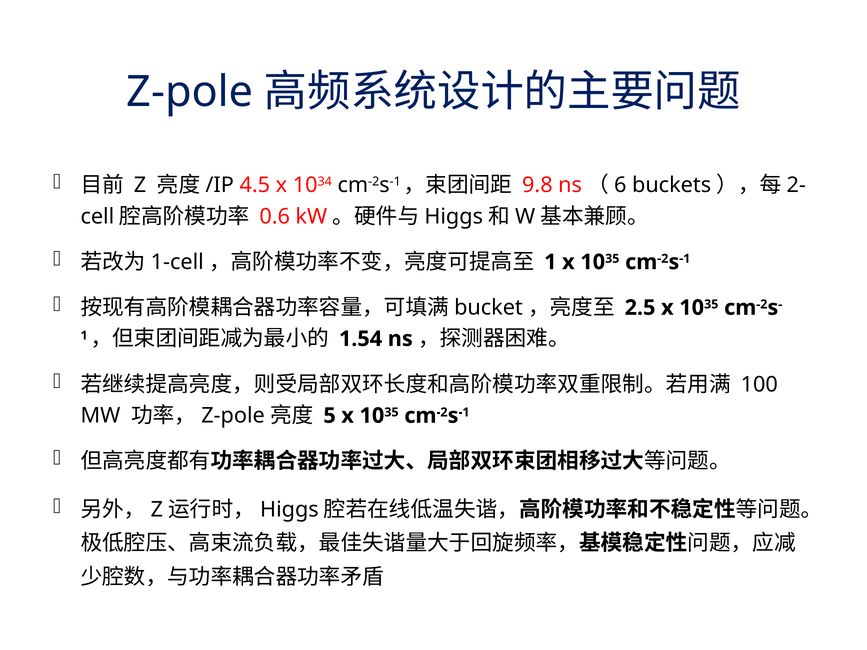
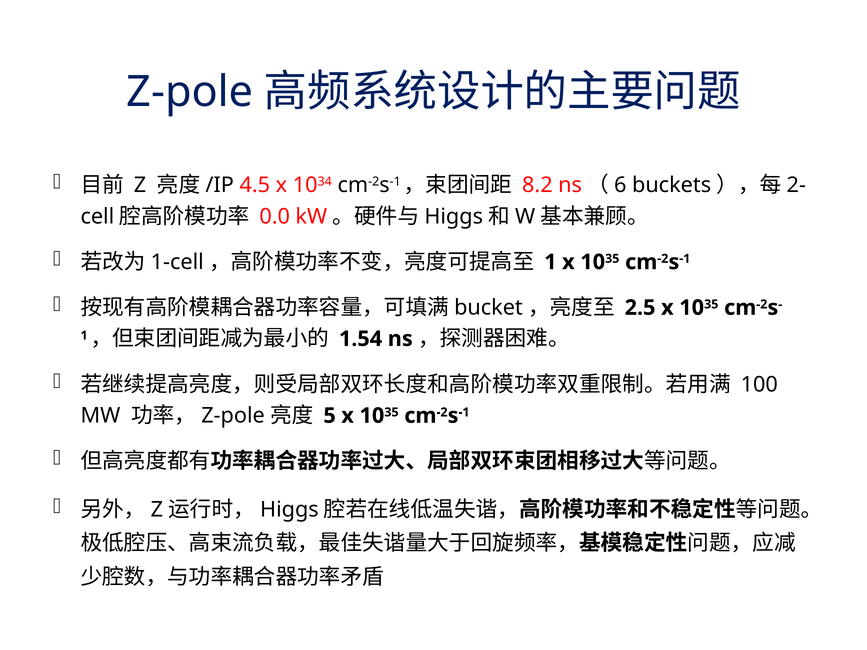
9.8: 9.8 -> 8.2
0.6: 0.6 -> 0.0
